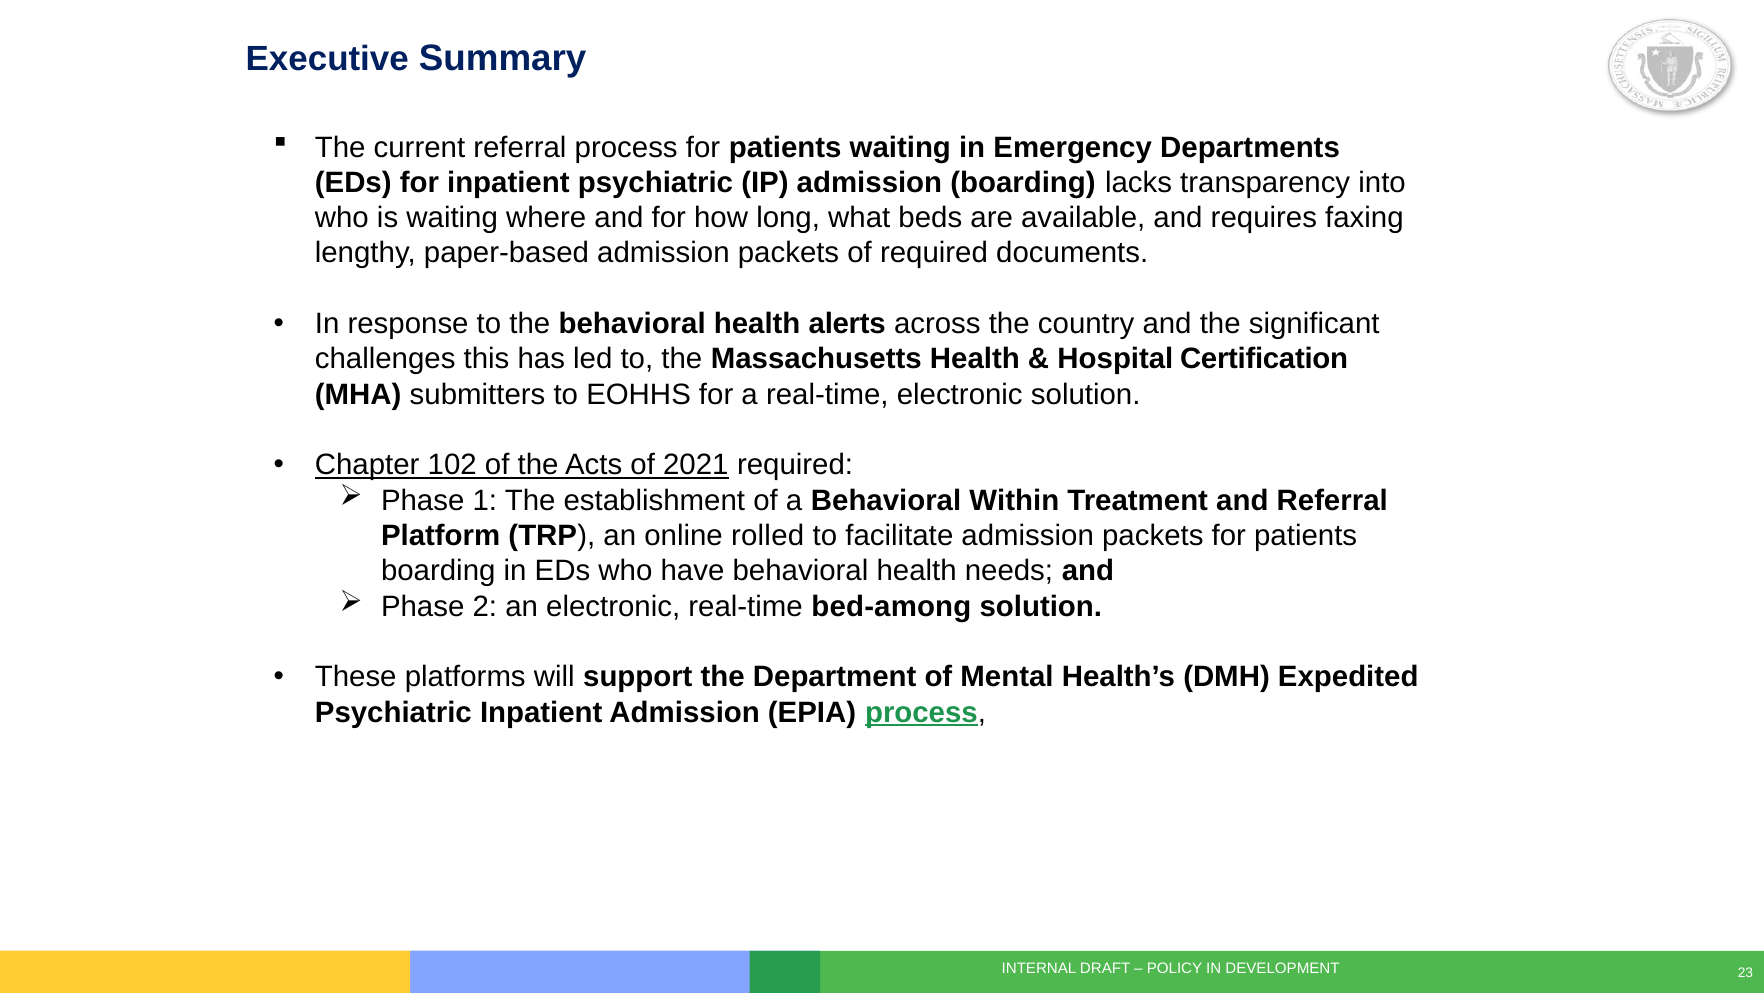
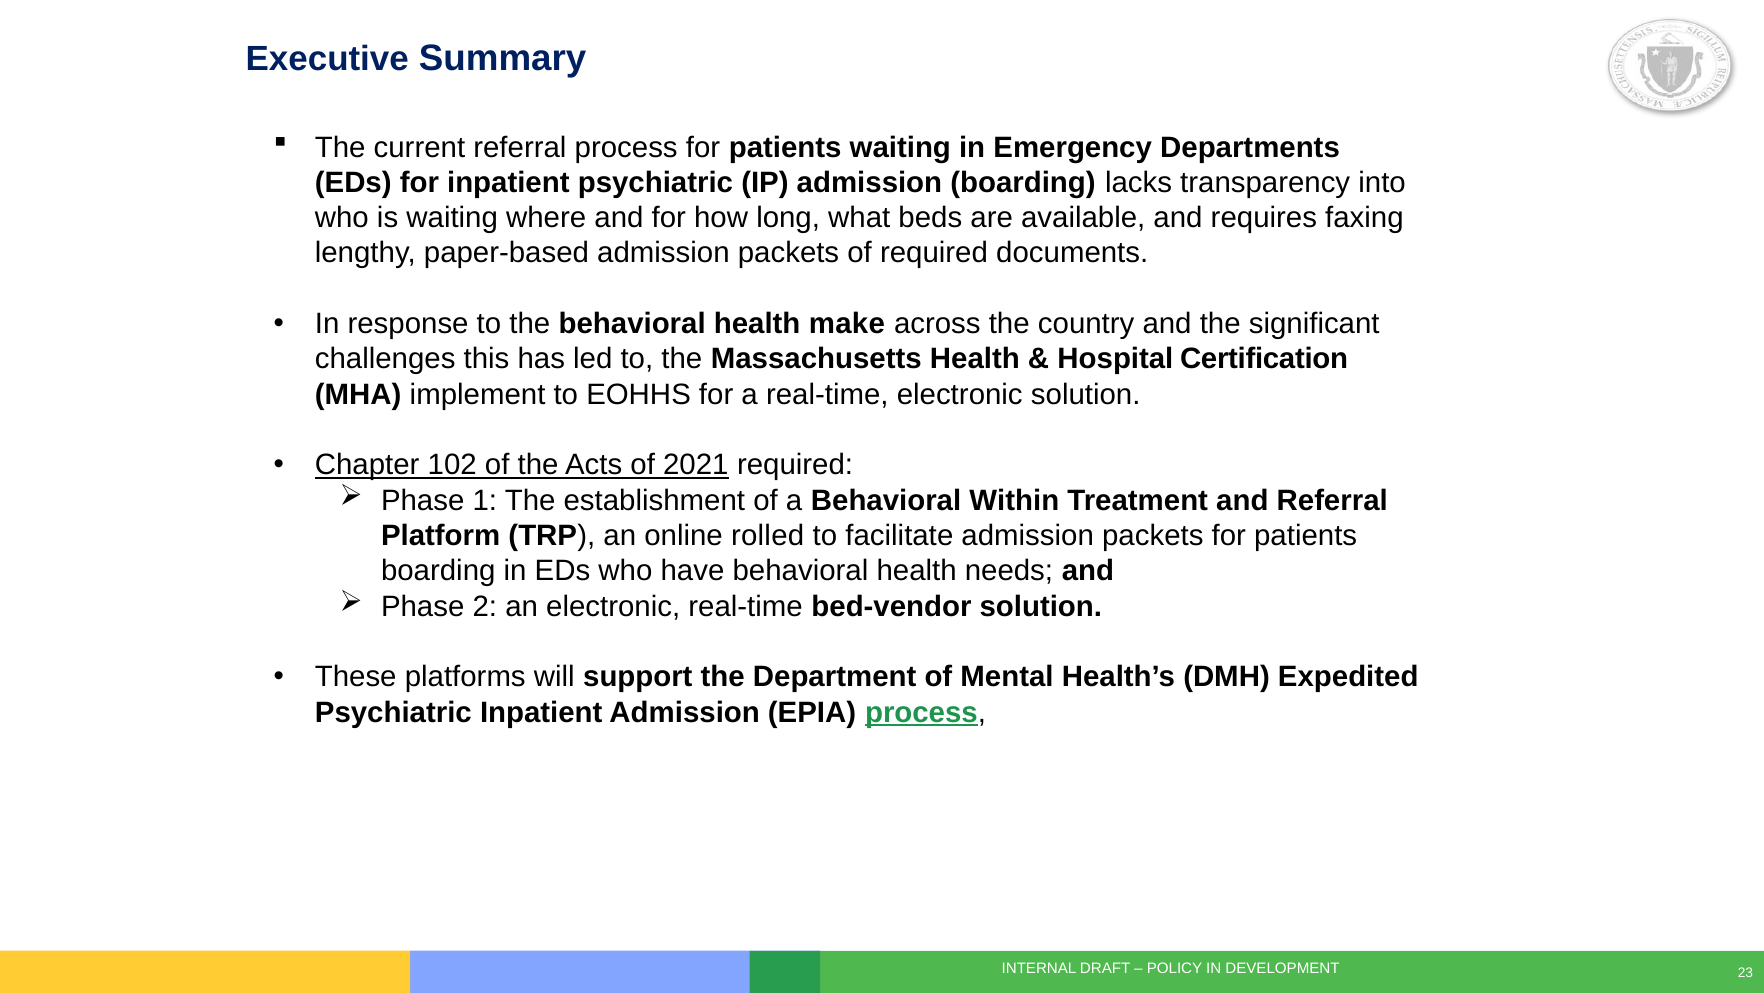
alerts: alerts -> make
submitters: submitters -> implement
bed-among: bed-among -> bed-vendor
